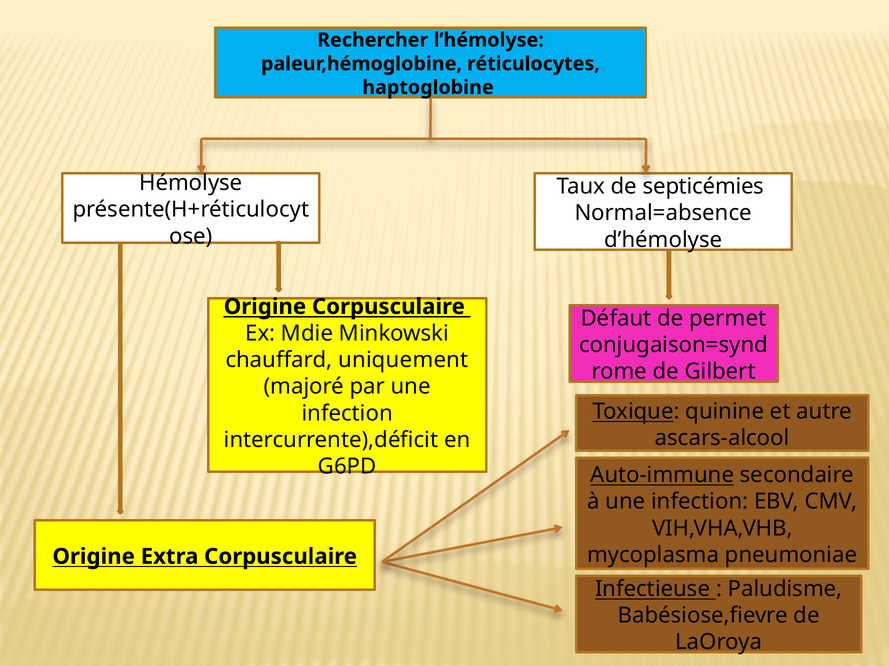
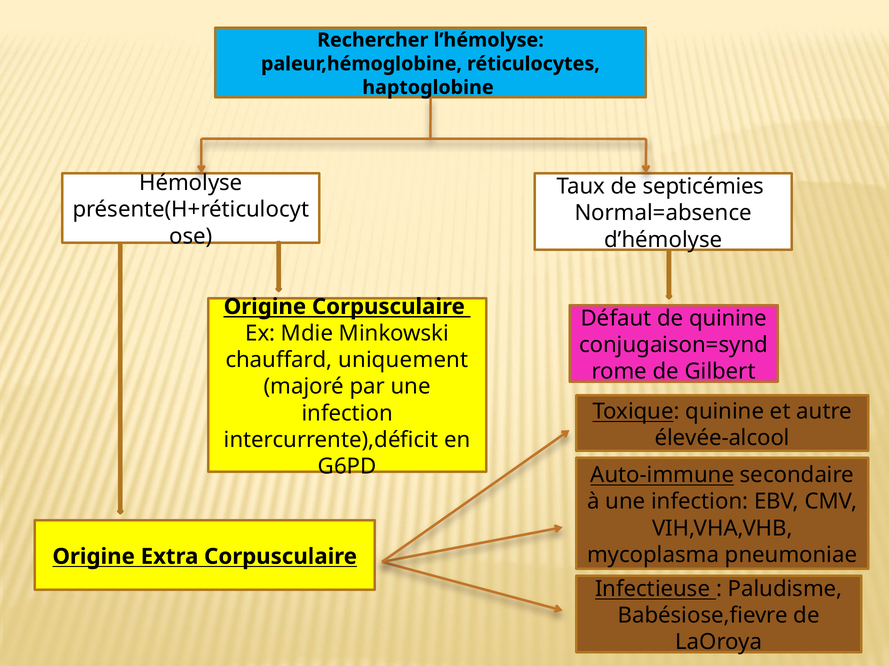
de permet: permet -> quinine
ascars-alcool: ascars-alcool -> élevée-alcool
